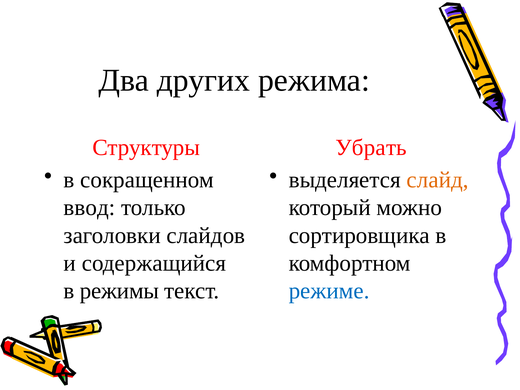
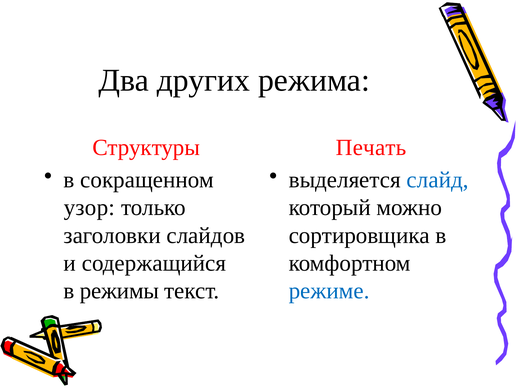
Убрать: Убрать -> Печать
слайд colour: orange -> blue
ввод: ввод -> узор
